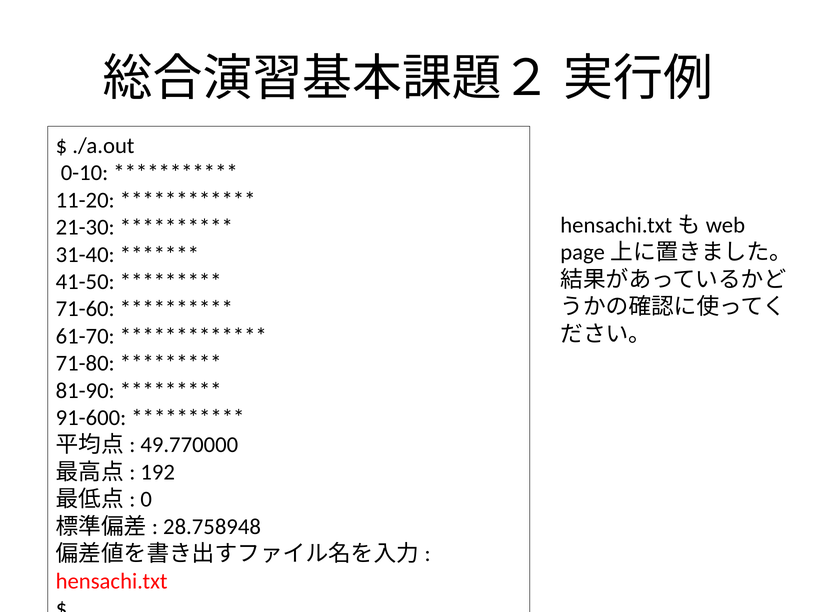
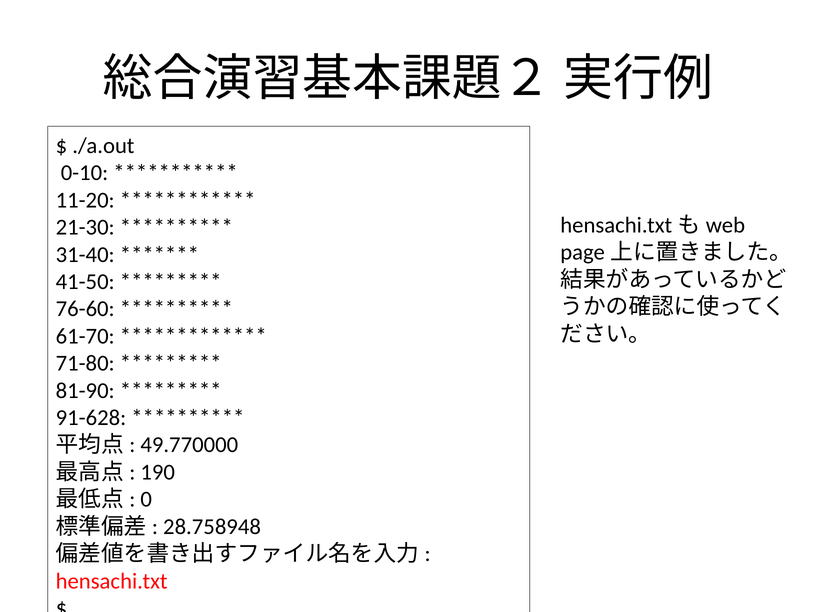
71-60: 71-60 -> 76-60
91-600: 91-600 -> 91-628
192: 192 -> 190
